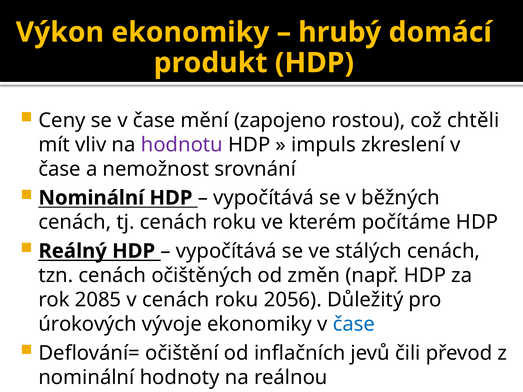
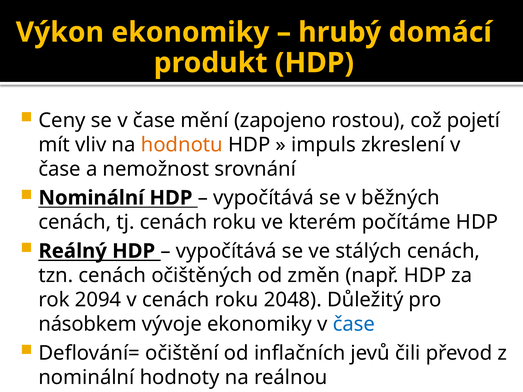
chtěli: chtěli -> pojetí
hodnotu colour: purple -> orange
2085: 2085 -> 2094
2056: 2056 -> 2048
úrokových: úrokových -> násobkem
